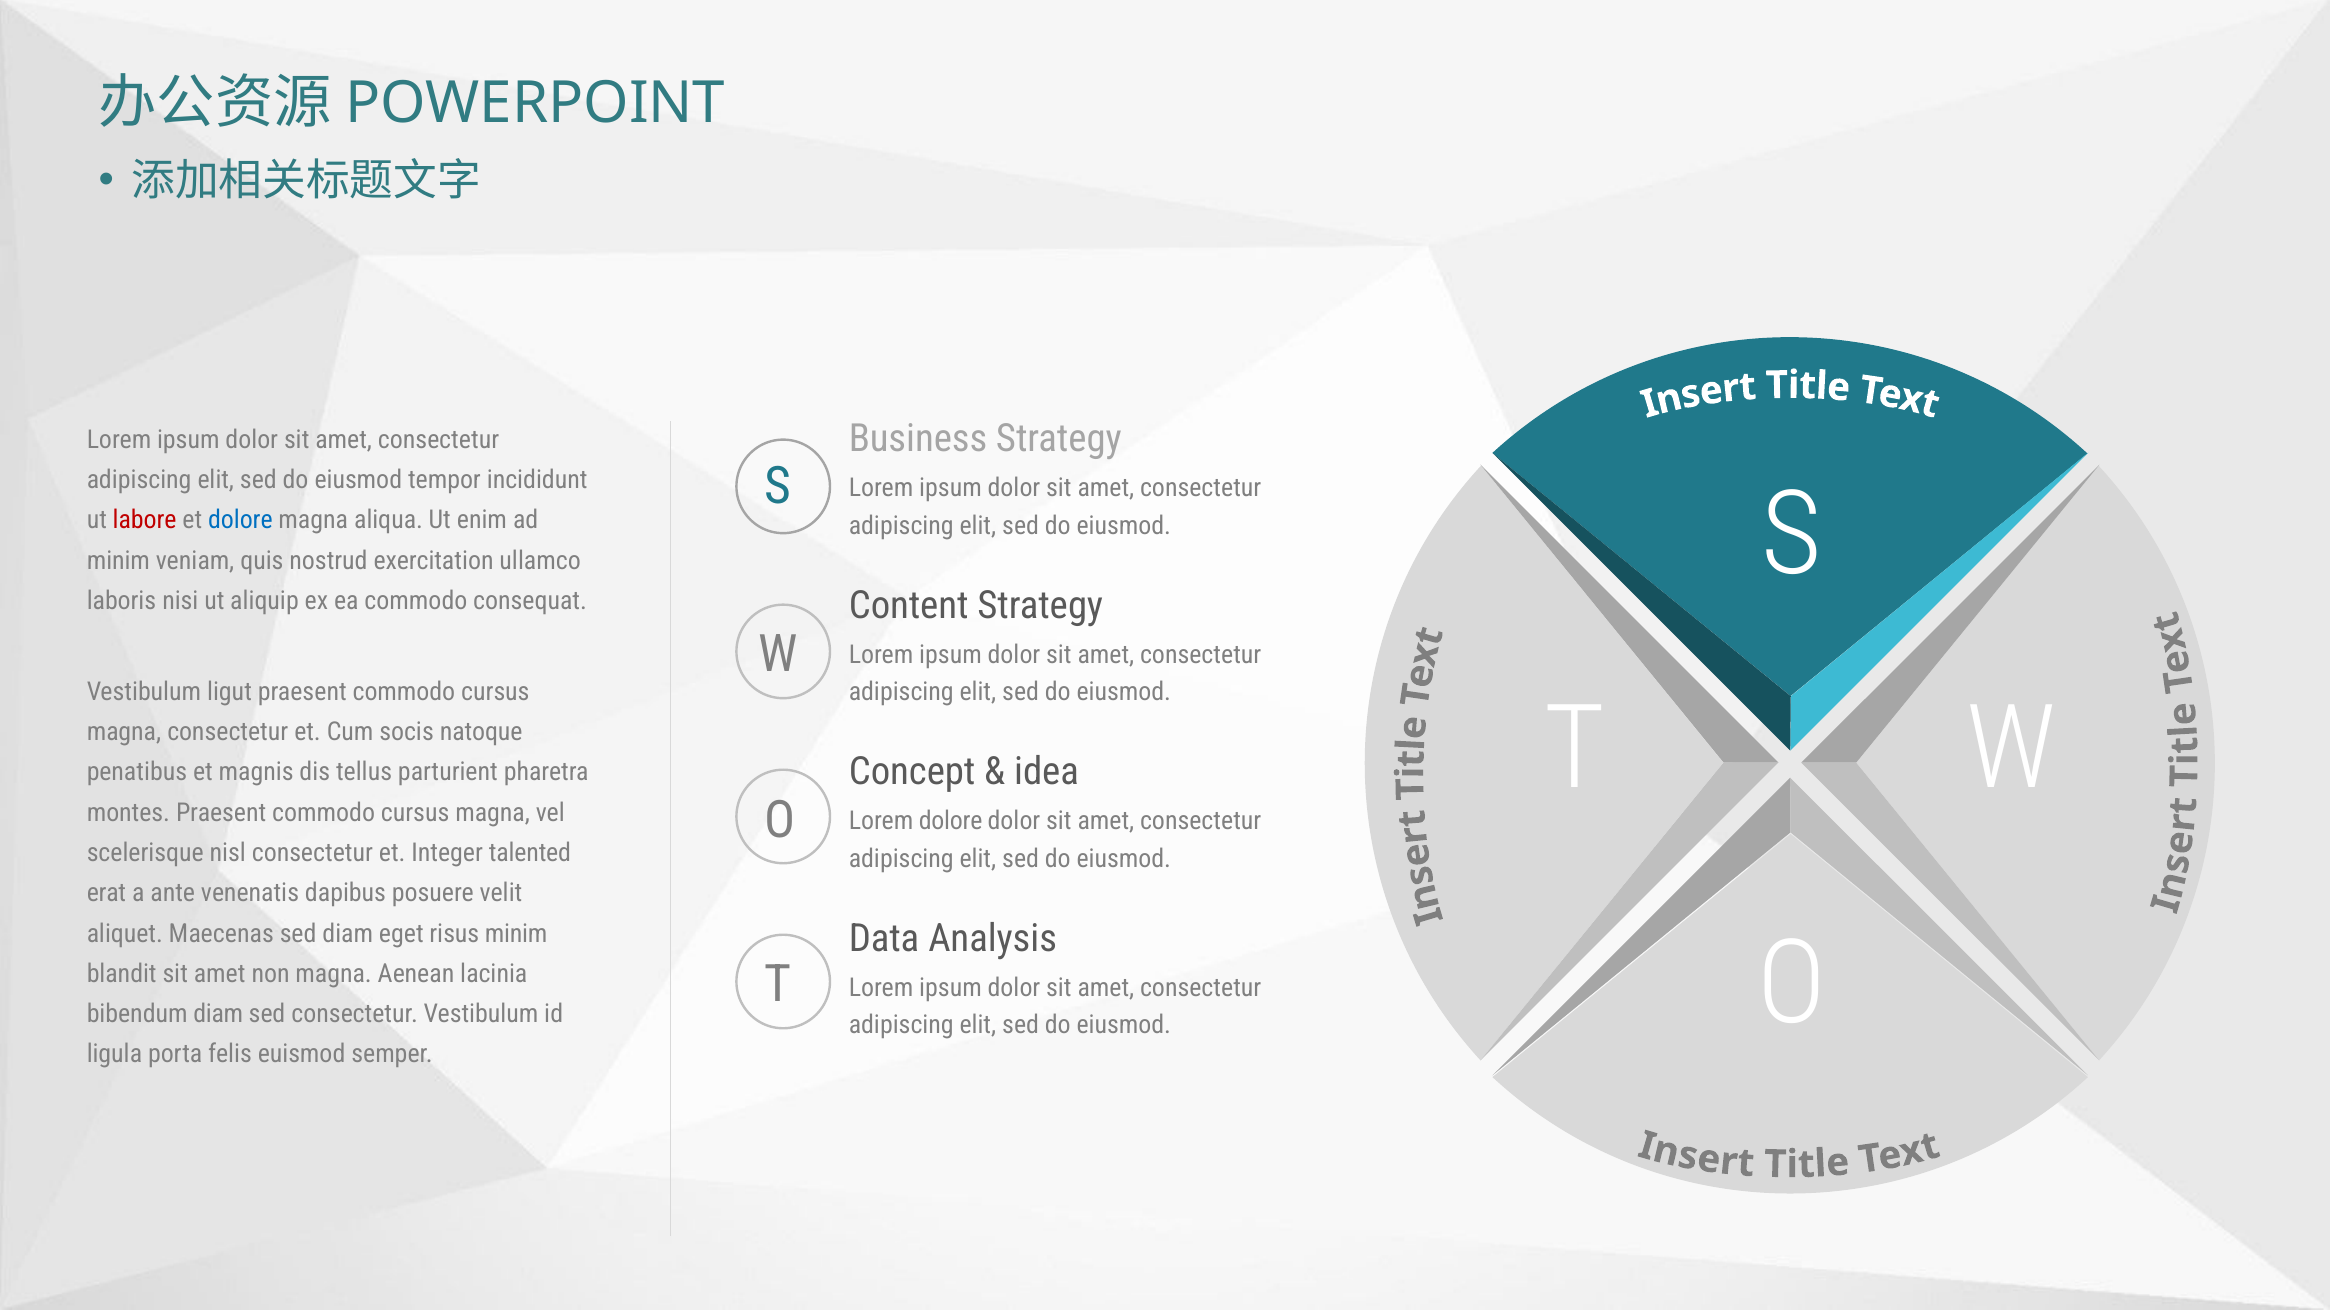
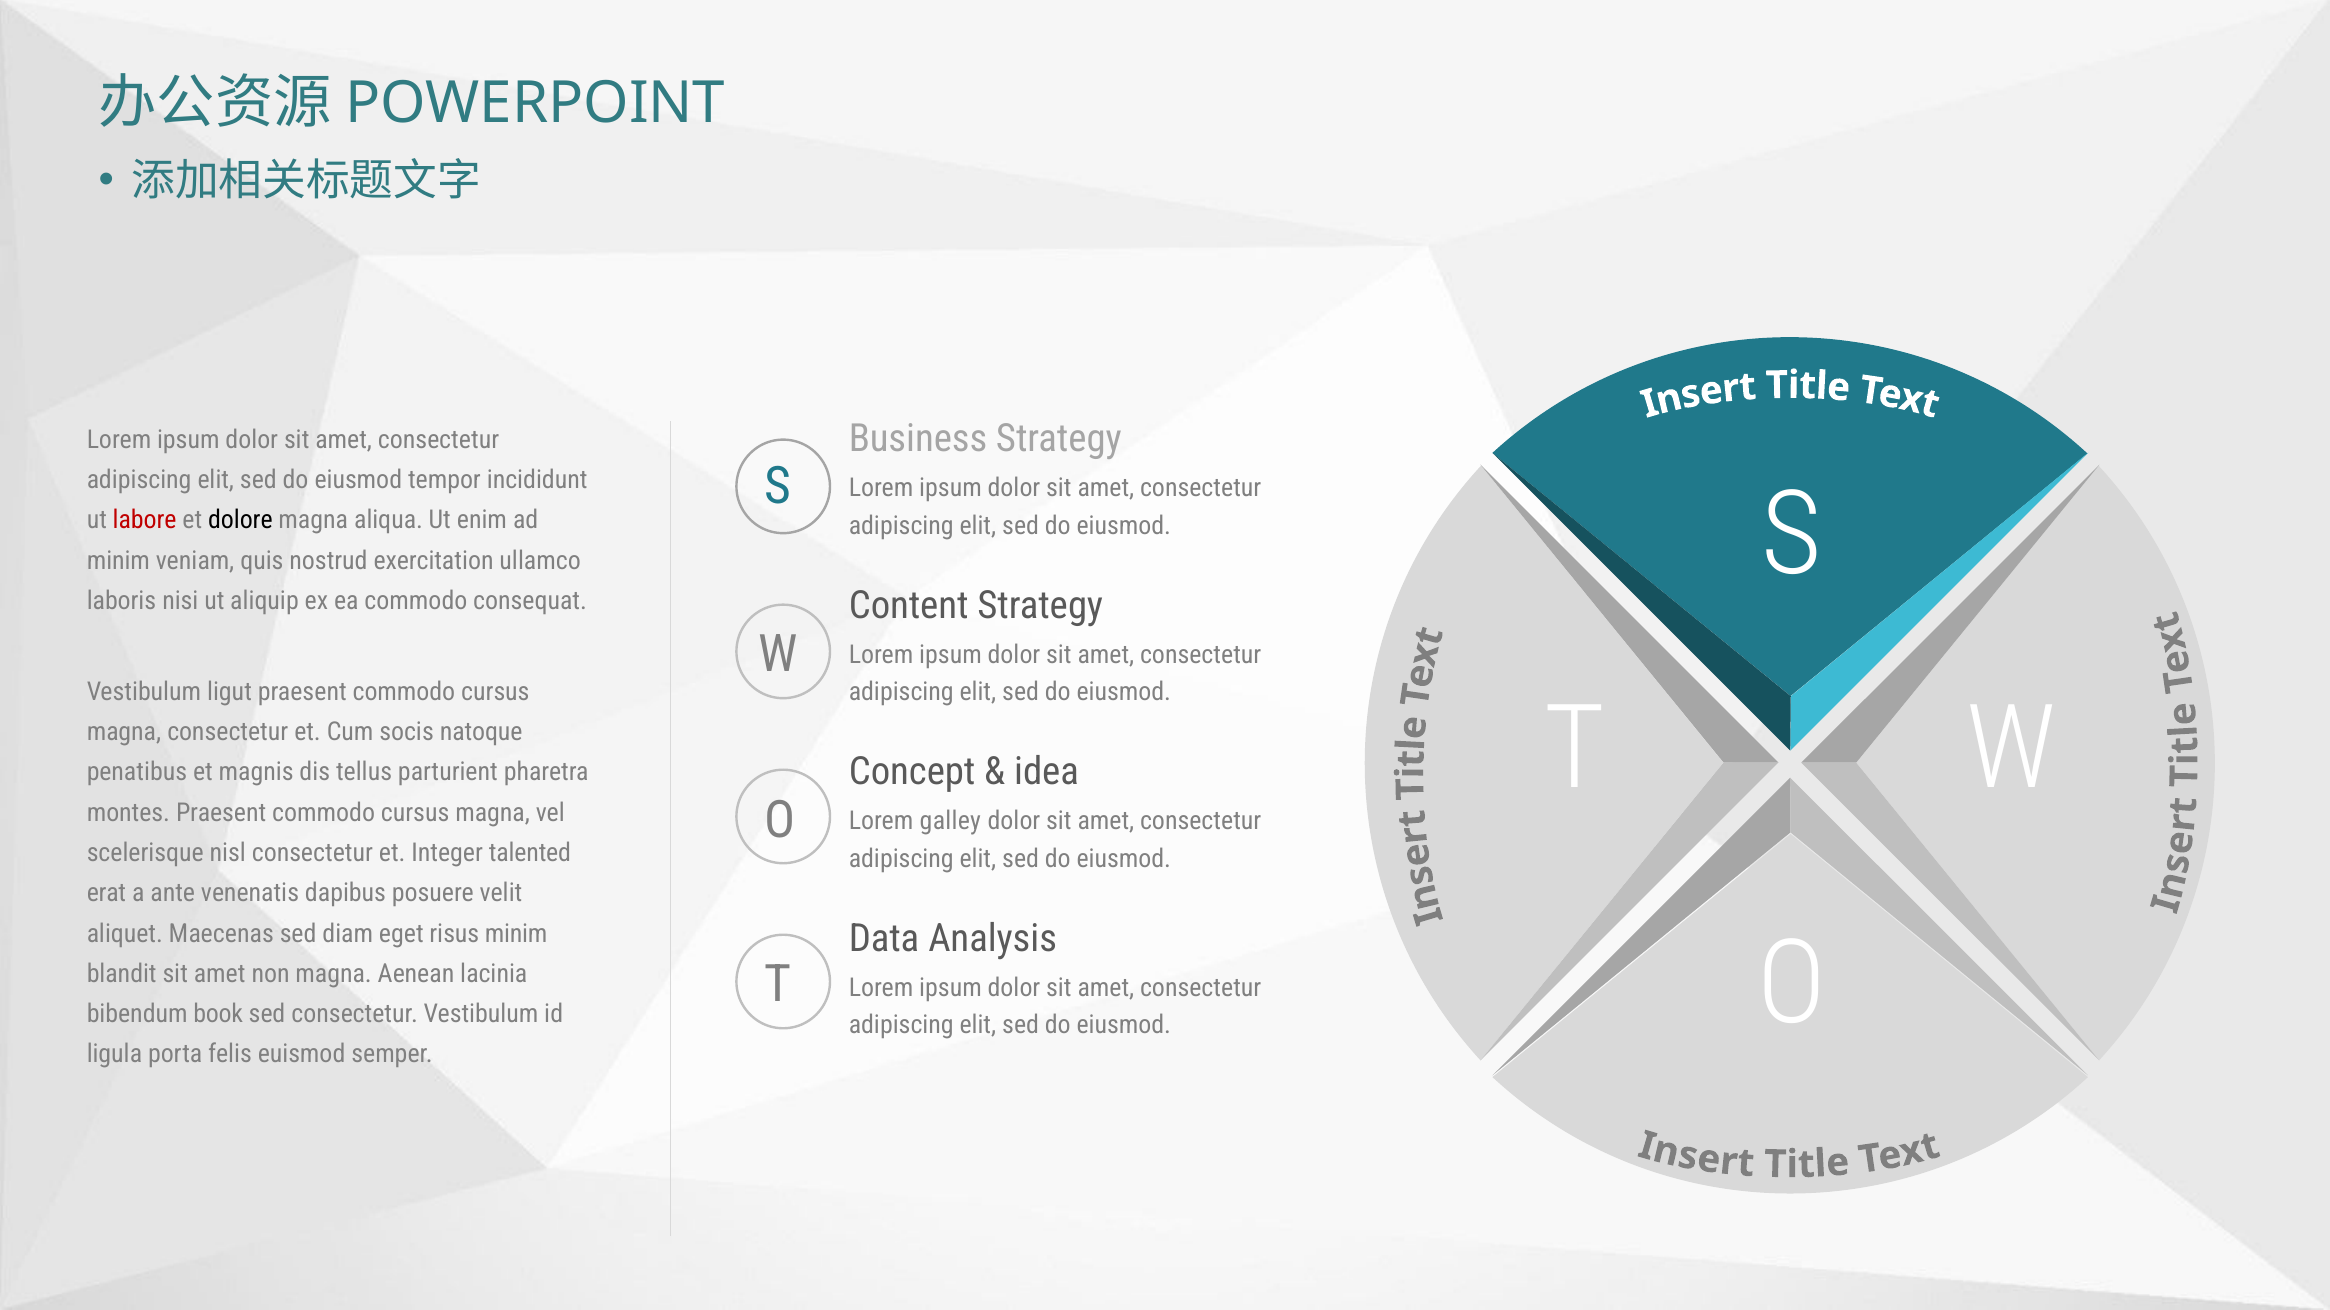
dolore at (240, 521) colour: blue -> black
Lorem dolore: dolore -> galley
bibendum diam: diam -> book
